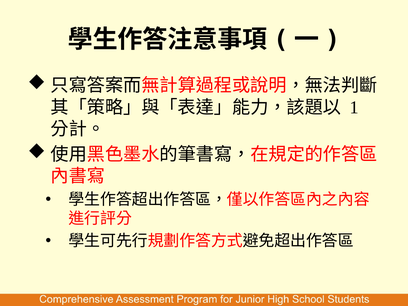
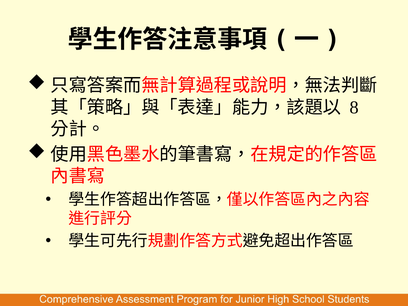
1: 1 -> 8
